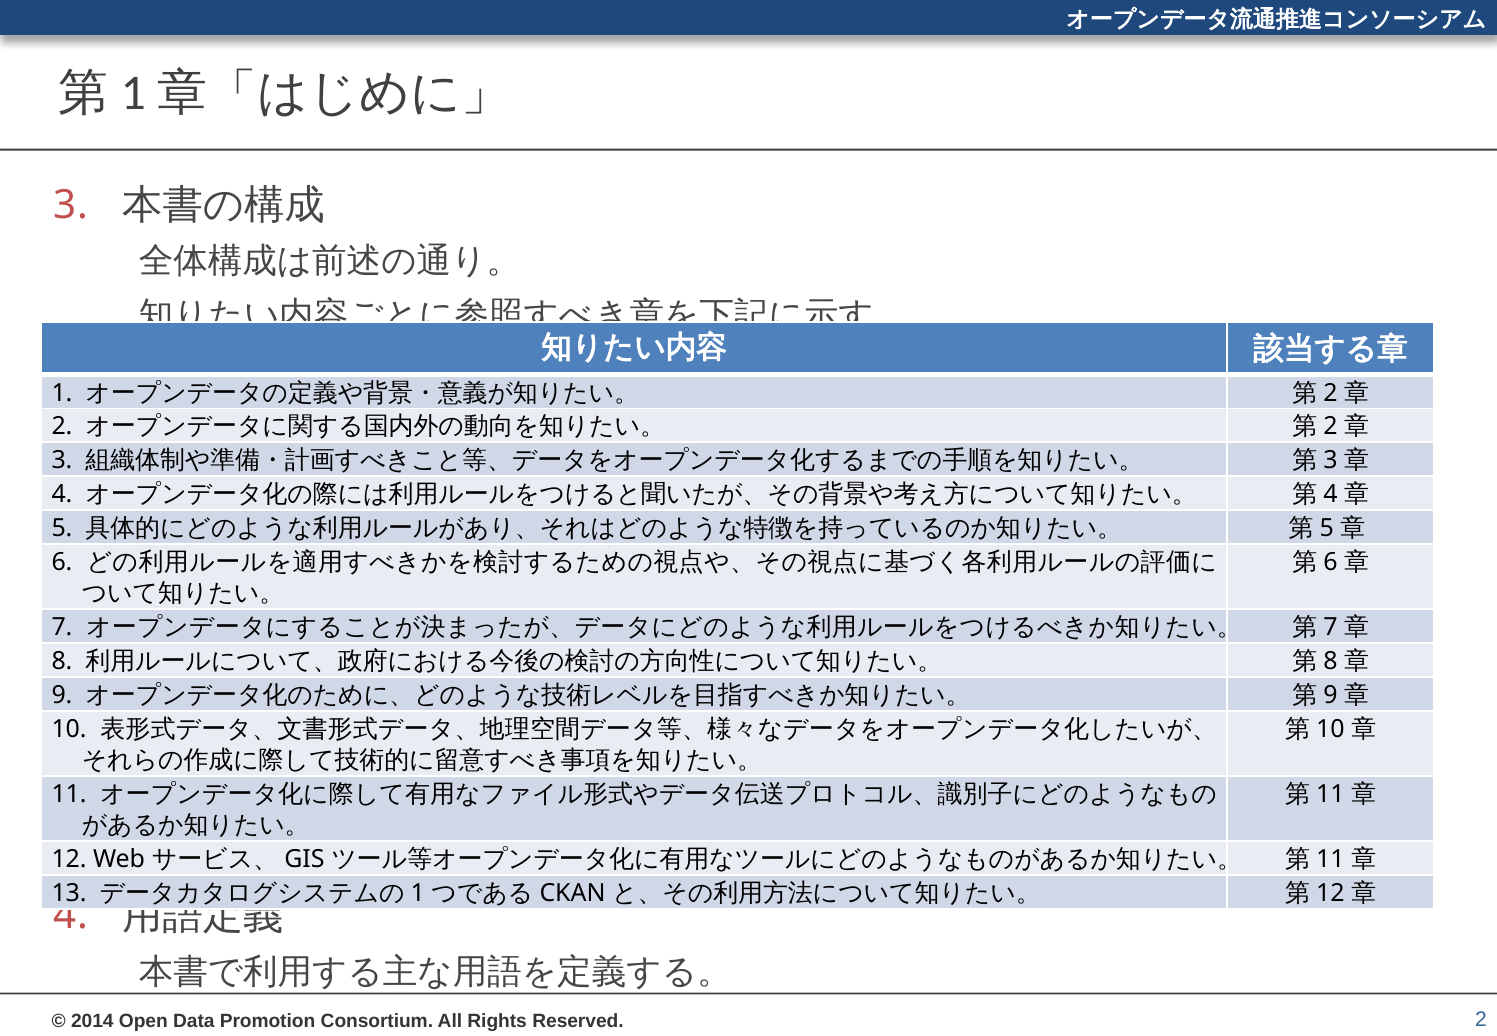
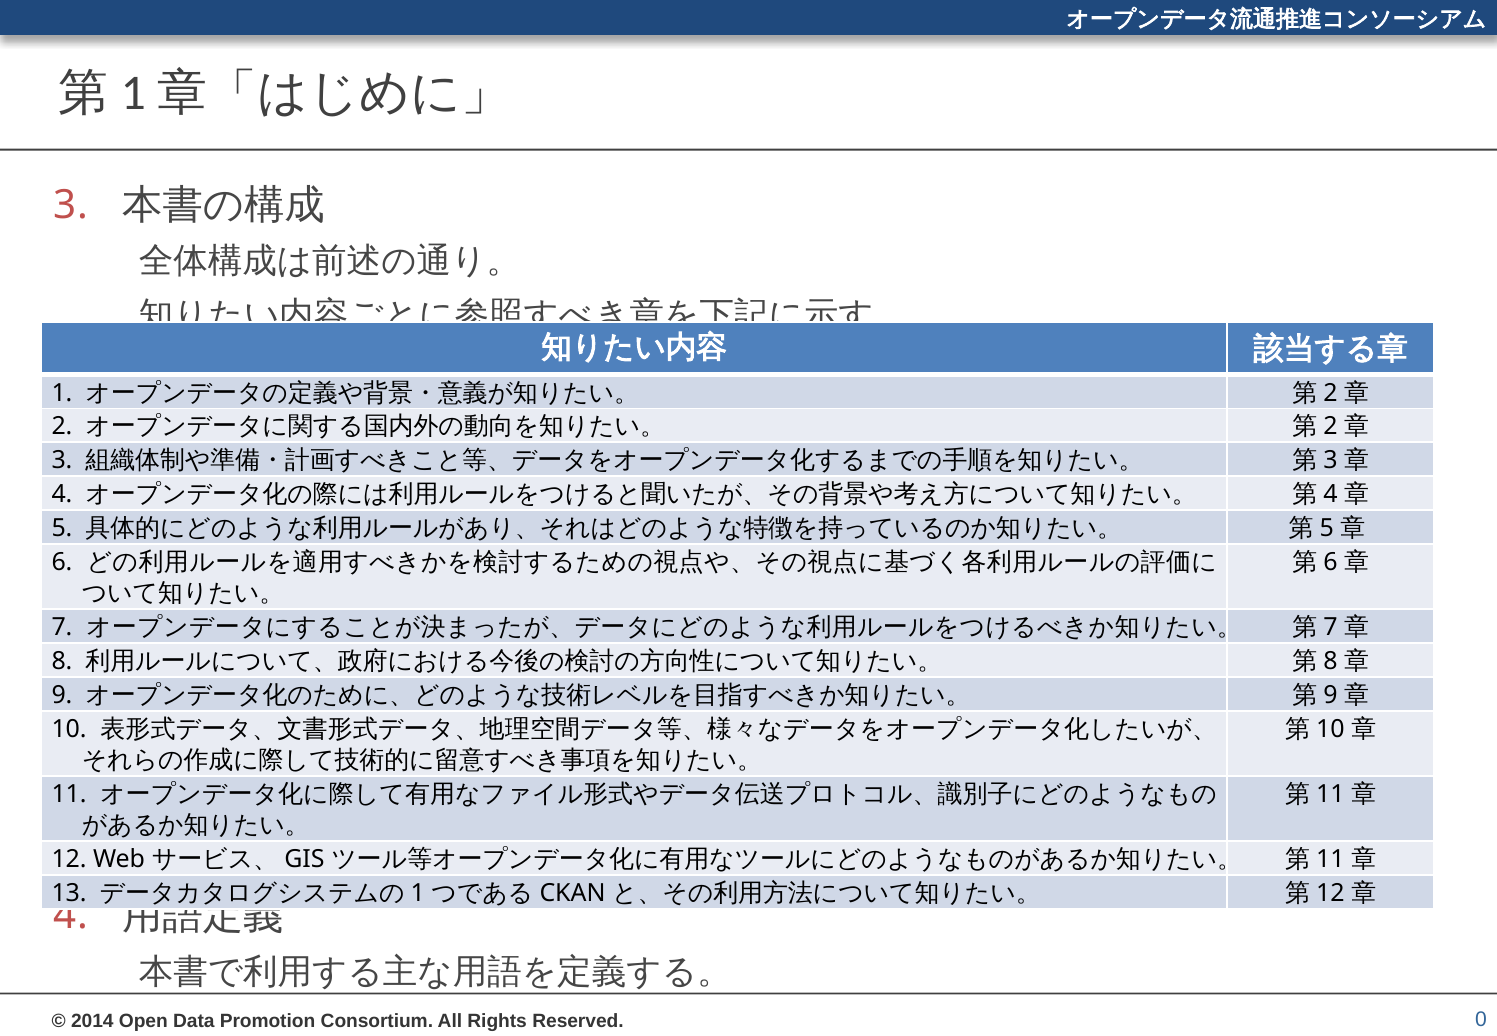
2 at (1481, 1020): 2 -> 0
